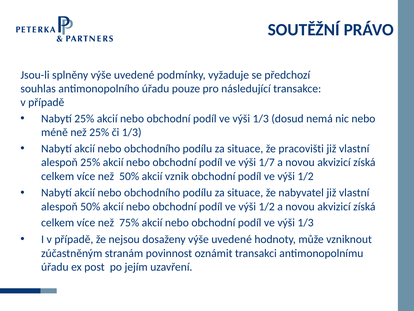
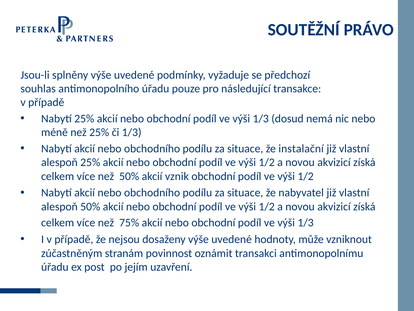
pracovišti: pracovišti -> instalační
1/7 at (267, 162): 1/7 -> 1/2
